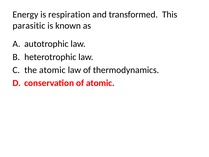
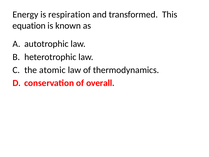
parasitic: parasitic -> equation
of atomic: atomic -> overall
